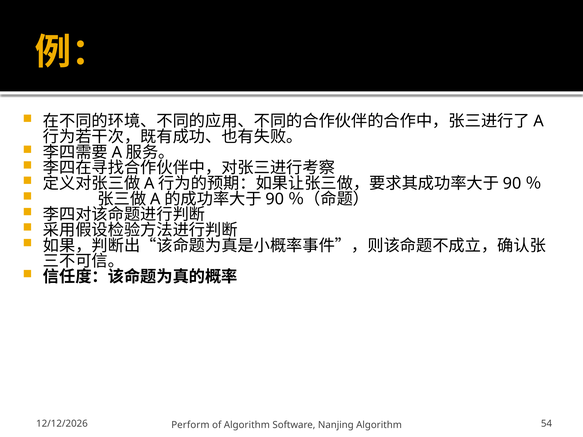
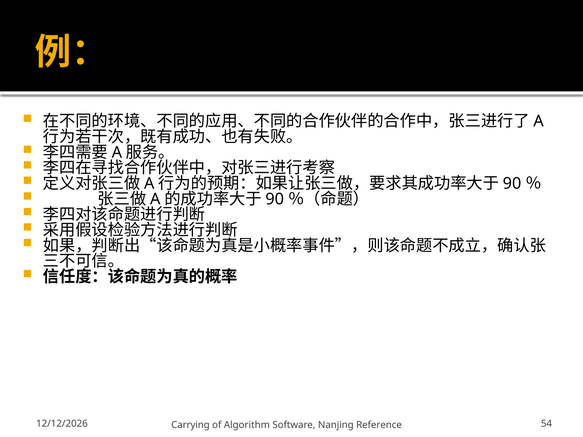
Perform: Perform -> Carrying
Nanjing Algorithm: Algorithm -> Reference
